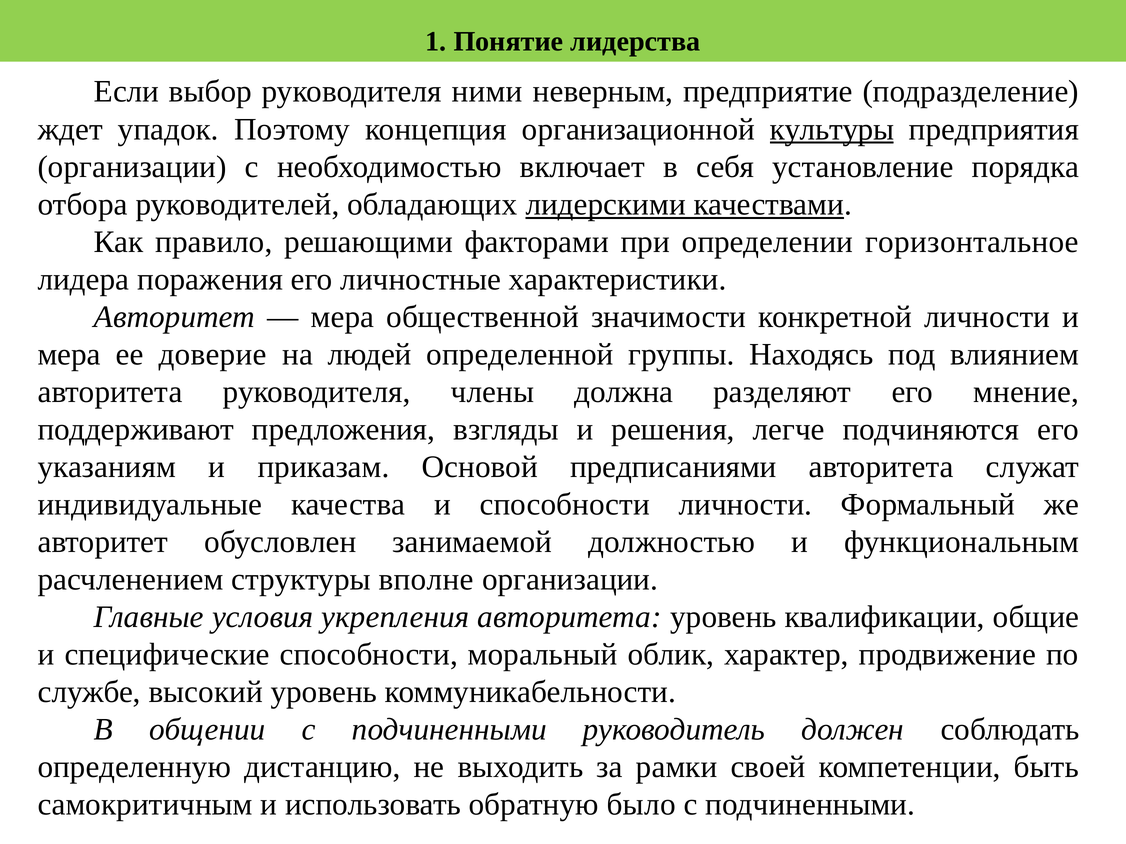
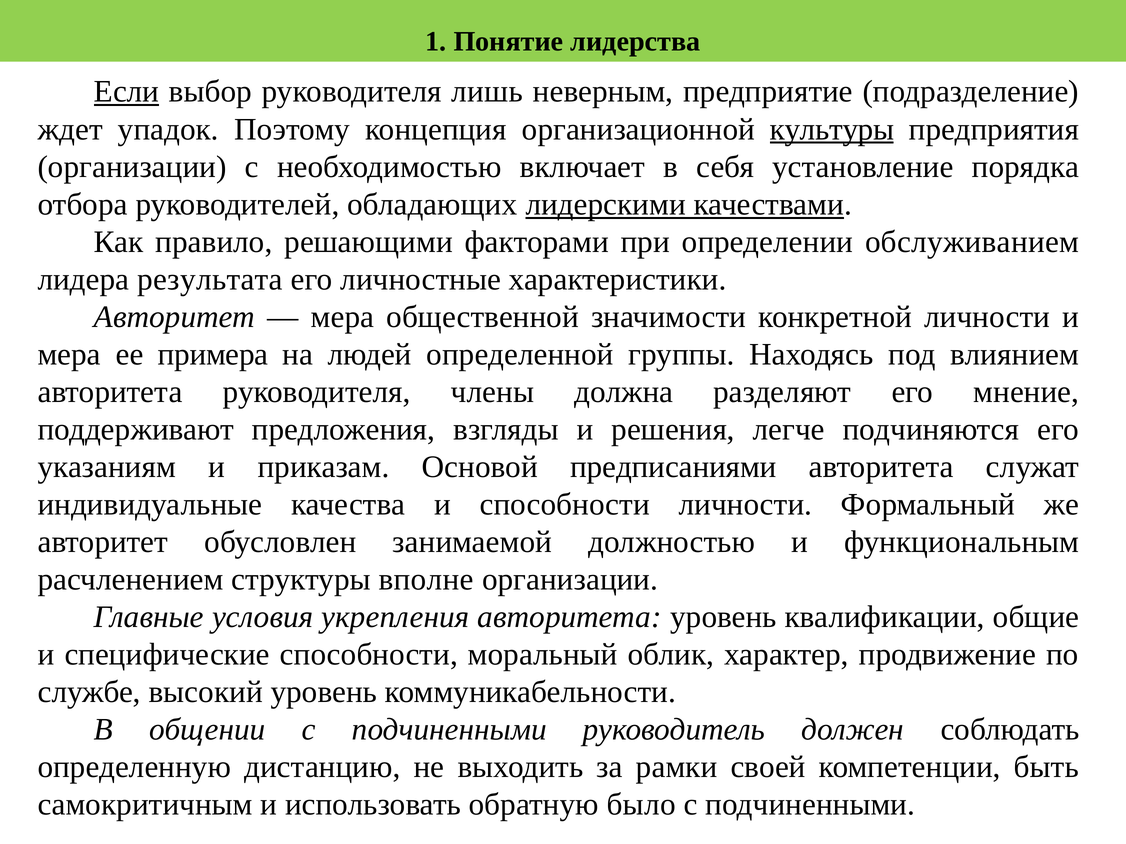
Если underline: none -> present
ними: ними -> лишь
горизонтальное: горизонтальное -> обслуживанием
поражения: поражения -> результата
доверие: доверие -> примера
